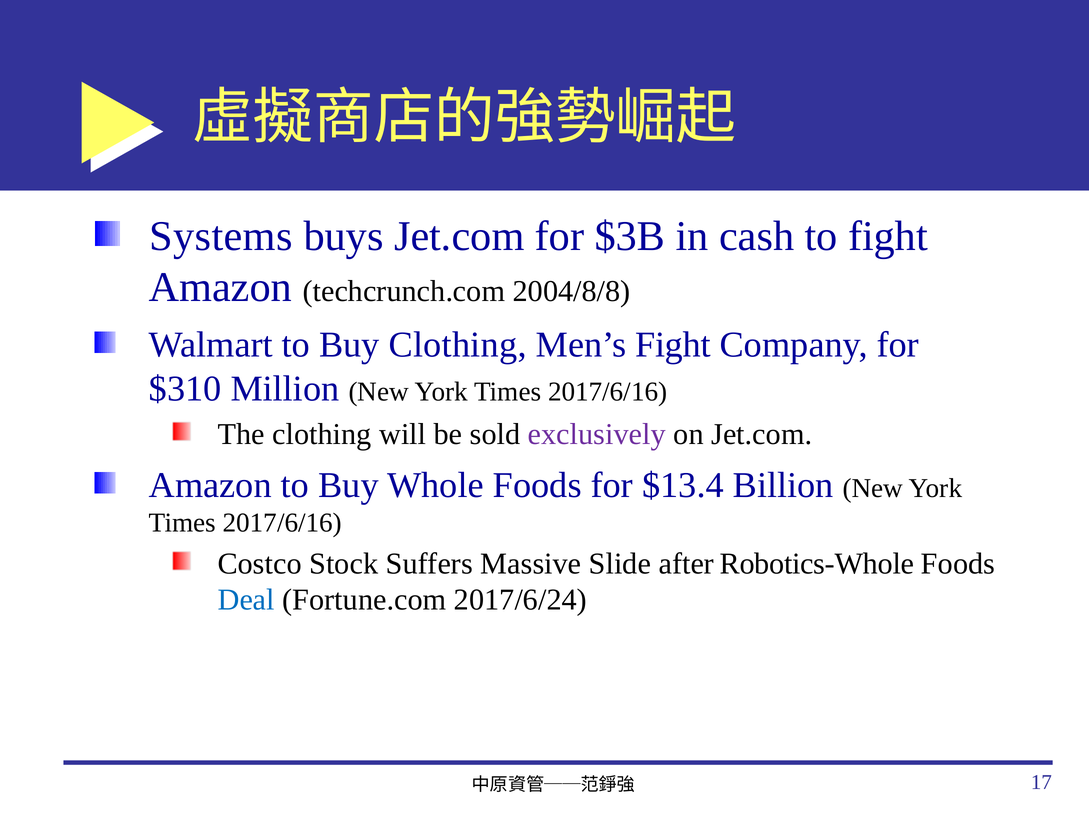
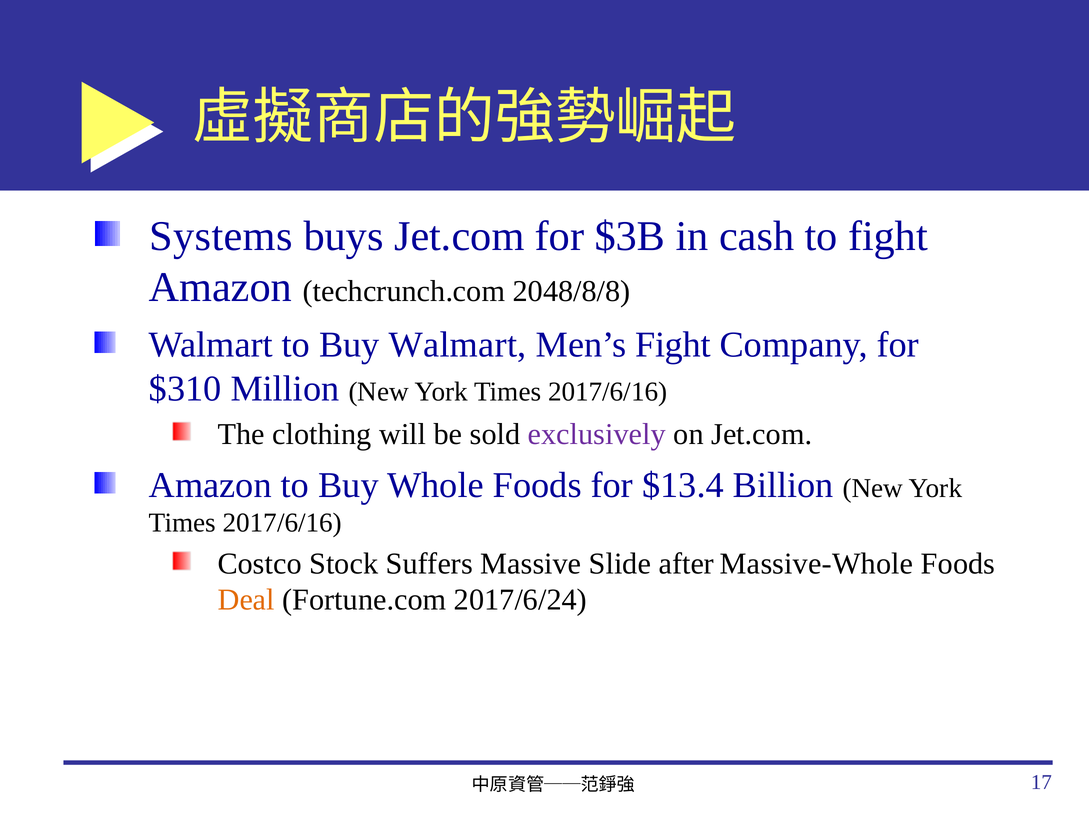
2004/8/8: 2004/8/8 -> 2048/8/8
Buy Clothing: Clothing -> Walmart
Robotics-Whole: Robotics-Whole -> Massive-Whole
Deal colour: blue -> orange
